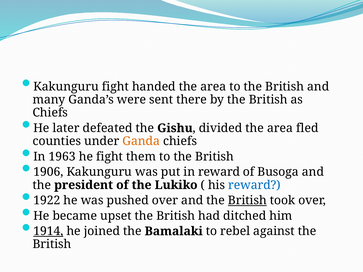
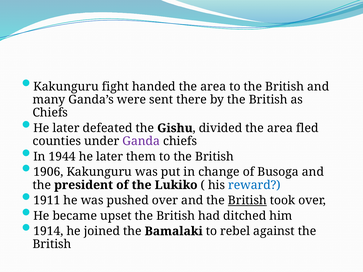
Ganda colour: orange -> purple
1963: 1963 -> 1944
fight at (110, 157): fight -> later
in reward: reward -> change
1922: 1922 -> 1911
1914 underline: present -> none
